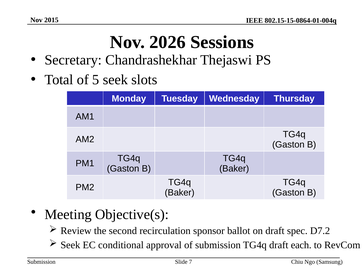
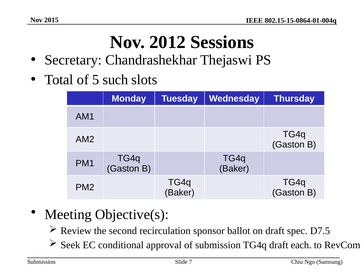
2026: 2026 -> 2012
5 seek: seek -> such
D7.2: D7.2 -> D7.5
